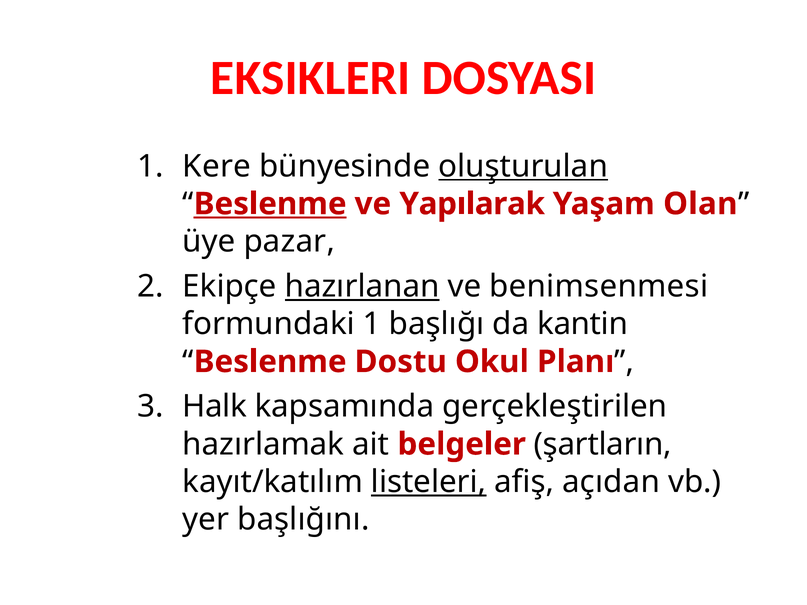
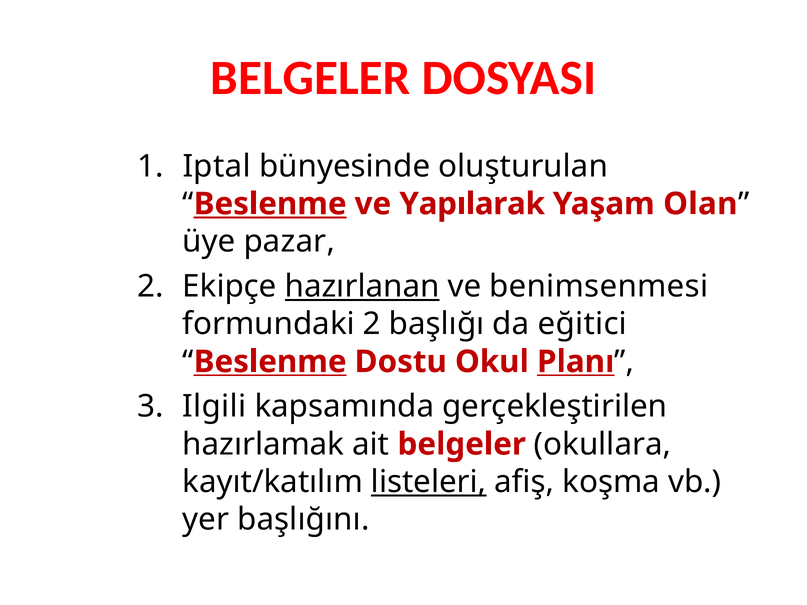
EKSIKLERI at (310, 78): EKSIKLERI -> BELGELER
Kere: Kere -> Iptal
oluşturulan underline: present -> none
formundaki 1: 1 -> 2
kantin: kantin -> eğitici
Beslenme at (270, 362) underline: none -> present
Planı underline: none -> present
Halk: Halk -> Ilgili
şartların: şartların -> okullara
açıdan: açıdan -> koşma
